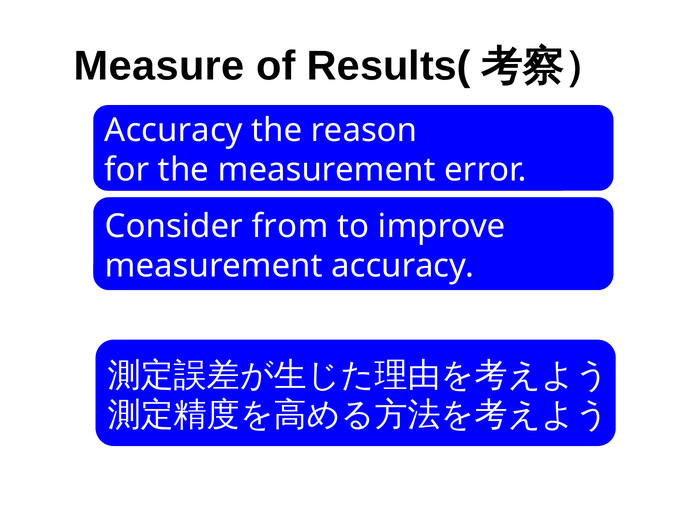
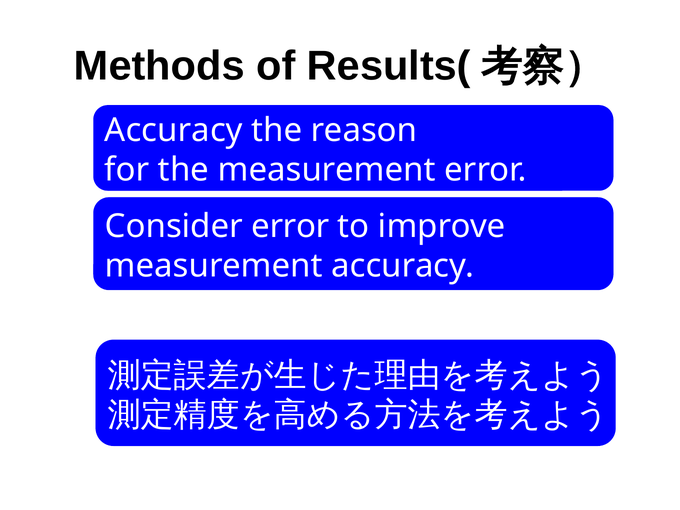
Measure: Measure -> Methods
Consider from: from -> error
